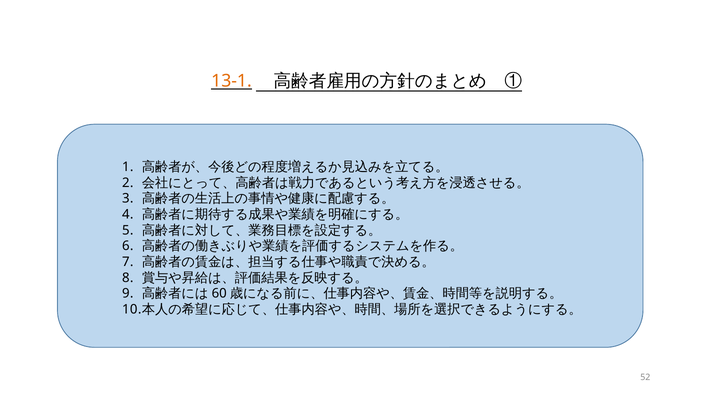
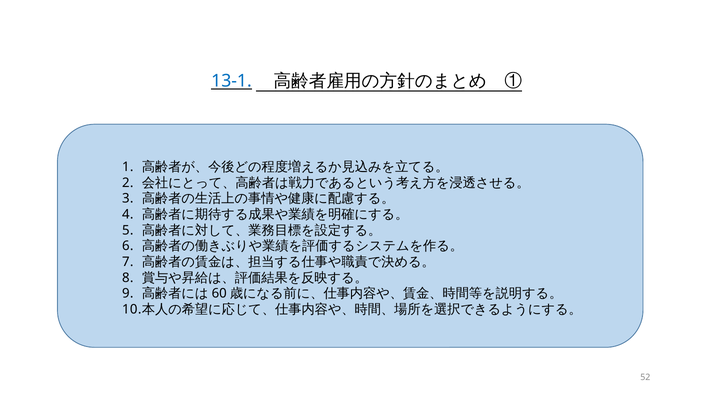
13-1 colour: orange -> blue
